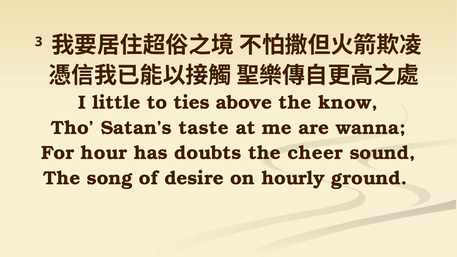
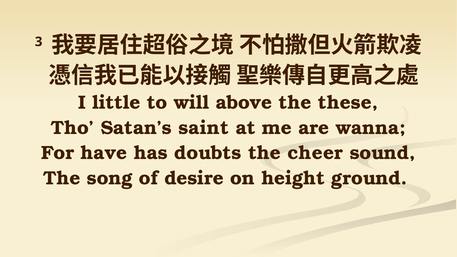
ties: ties -> will
know: know -> these
taste: taste -> saint
hour: hour -> have
hourly: hourly -> height
